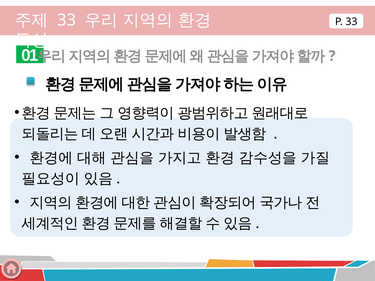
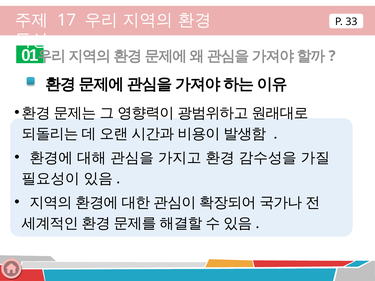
33 at (67, 20): 33 -> 17
